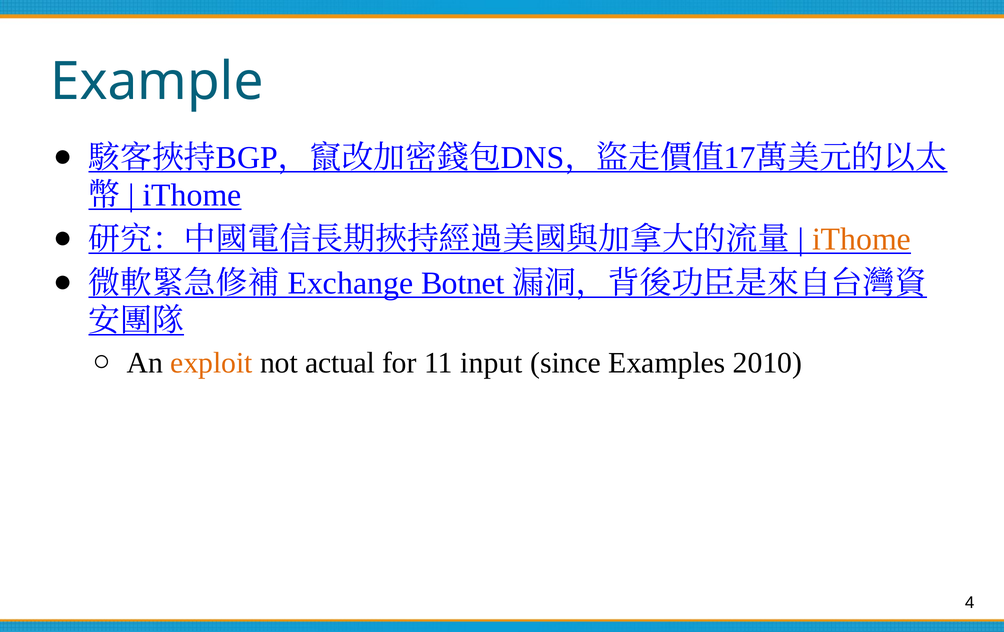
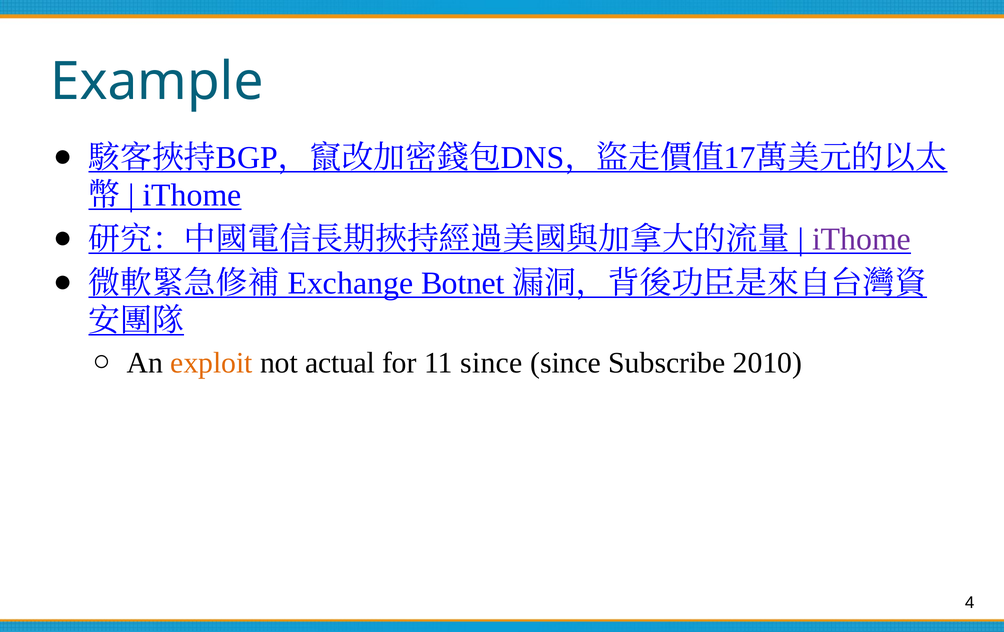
iThome at (862, 239) colour: orange -> purple
11 input: input -> since
Examples: Examples -> Subscribe
